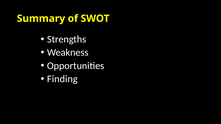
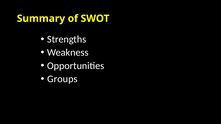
Finding: Finding -> Groups
